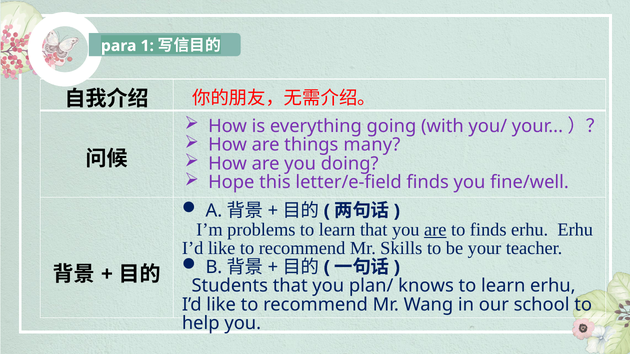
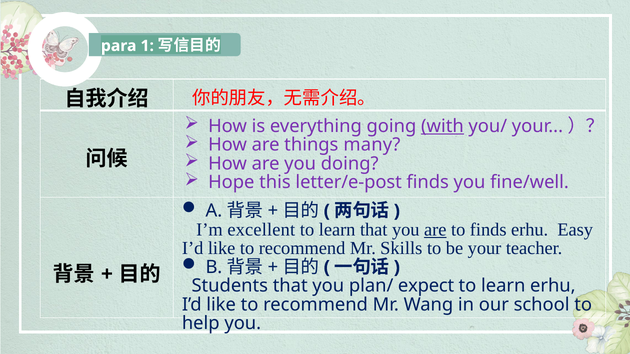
with underline: none -> present
letter/e-field: letter/e-field -> letter/e-post
problems: problems -> excellent
erhu Erhu: Erhu -> Easy
knows: knows -> expect
